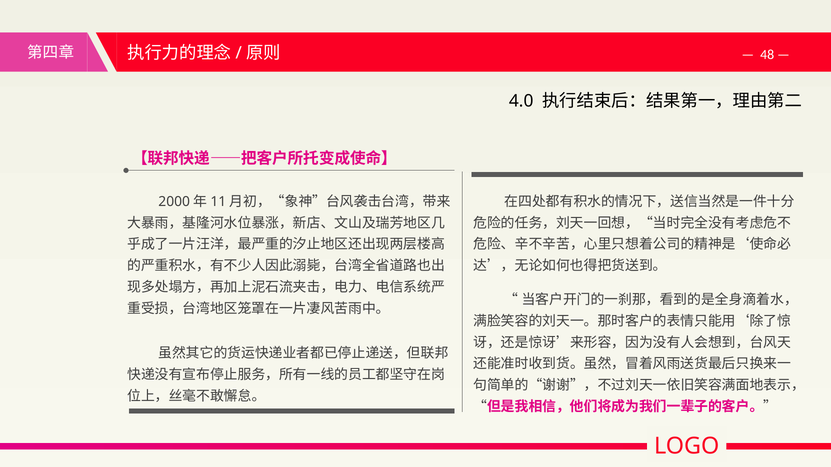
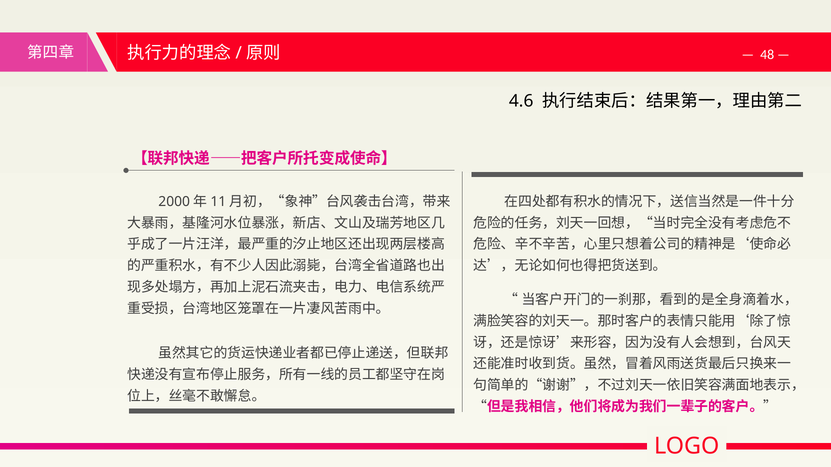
4.0: 4.0 -> 4.6
